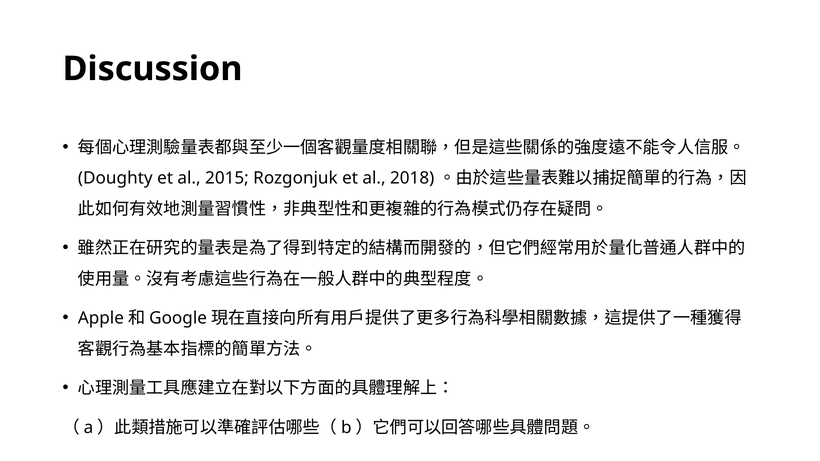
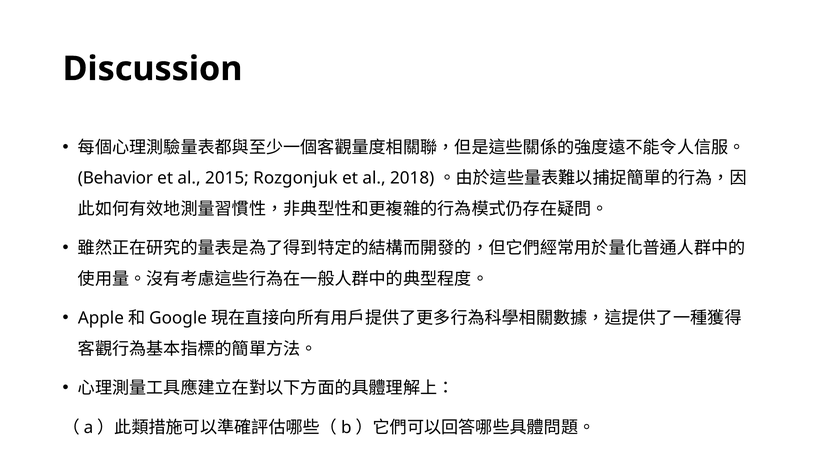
Doughty: Doughty -> Behavior
